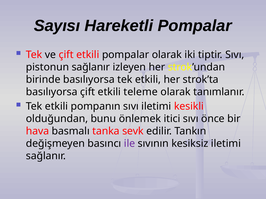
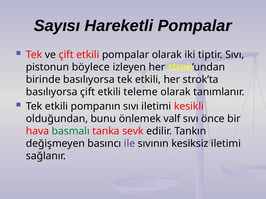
pistonun sağlanır: sağlanır -> böylece
itici: itici -> valf
basmalı colour: black -> green
